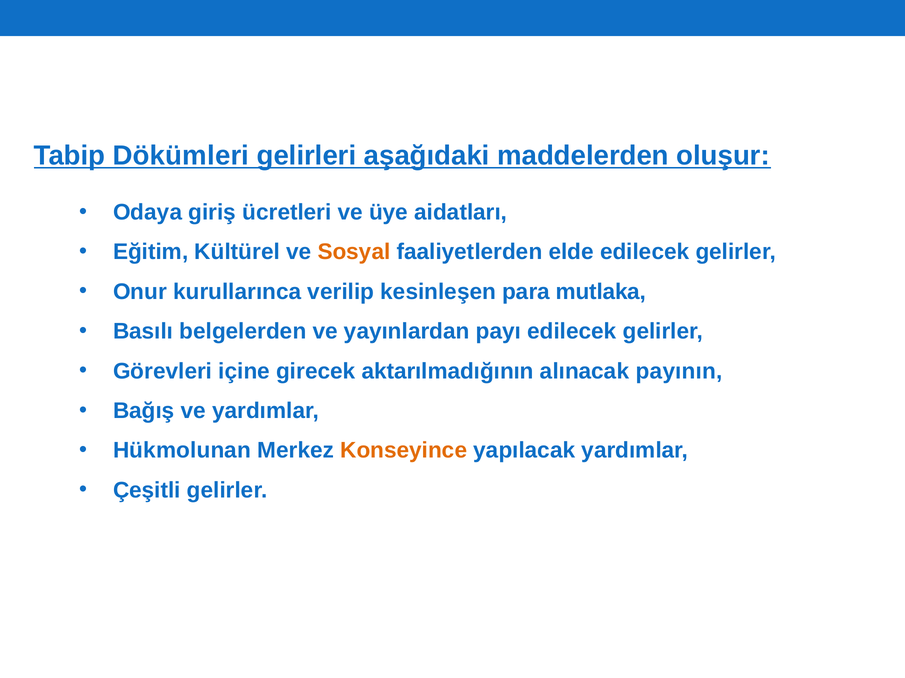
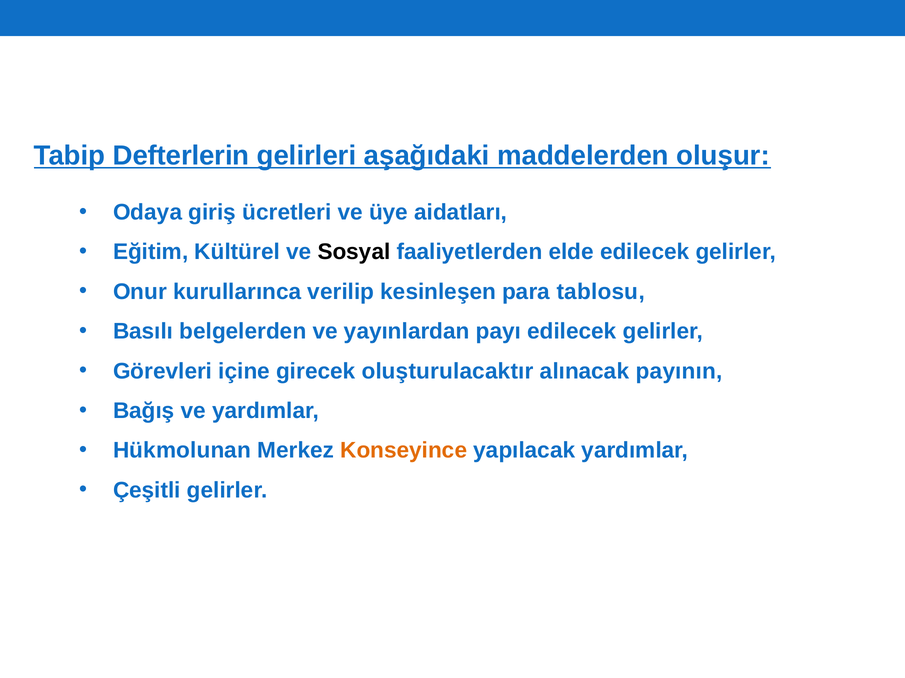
Dökümleri: Dökümleri -> Defterlerin
Sosyal colour: orange -> black
mutlaka: mutlaka -> tablosu
aktarılmadığının: aktarılmadığının -> oluşturulacaktır
